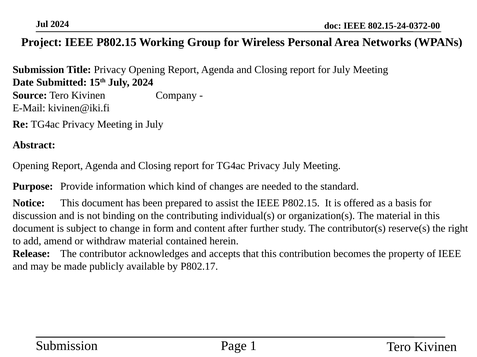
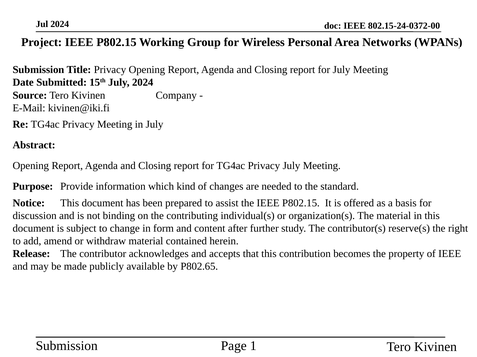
P802.17: P802.17 -> P802.65
